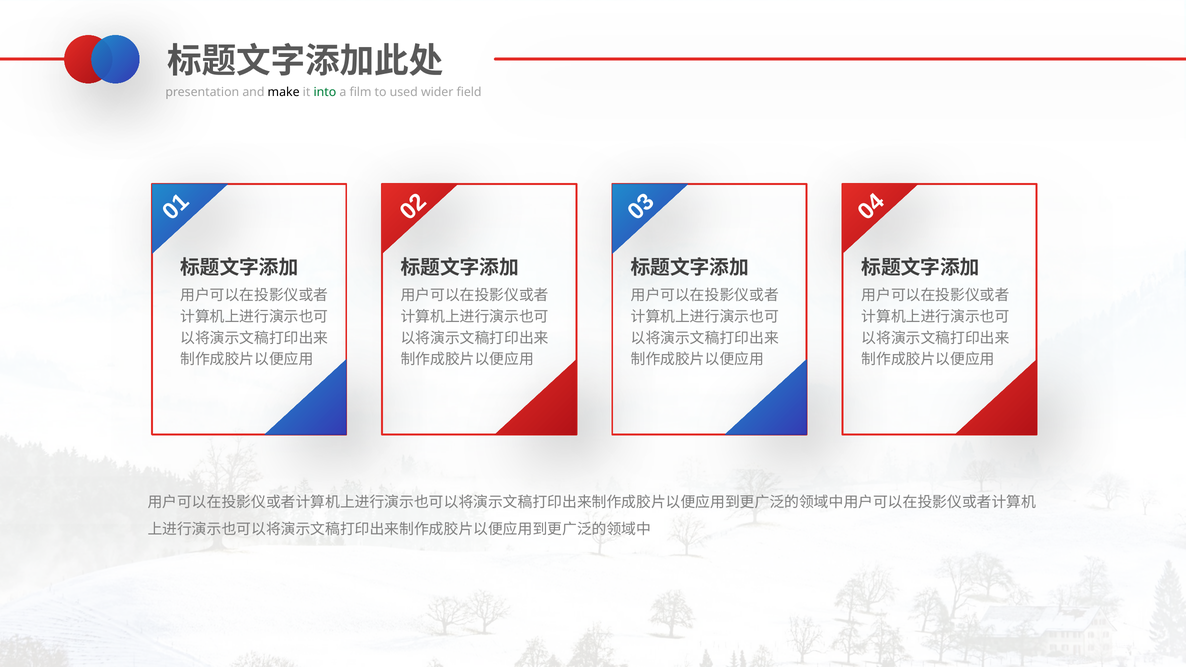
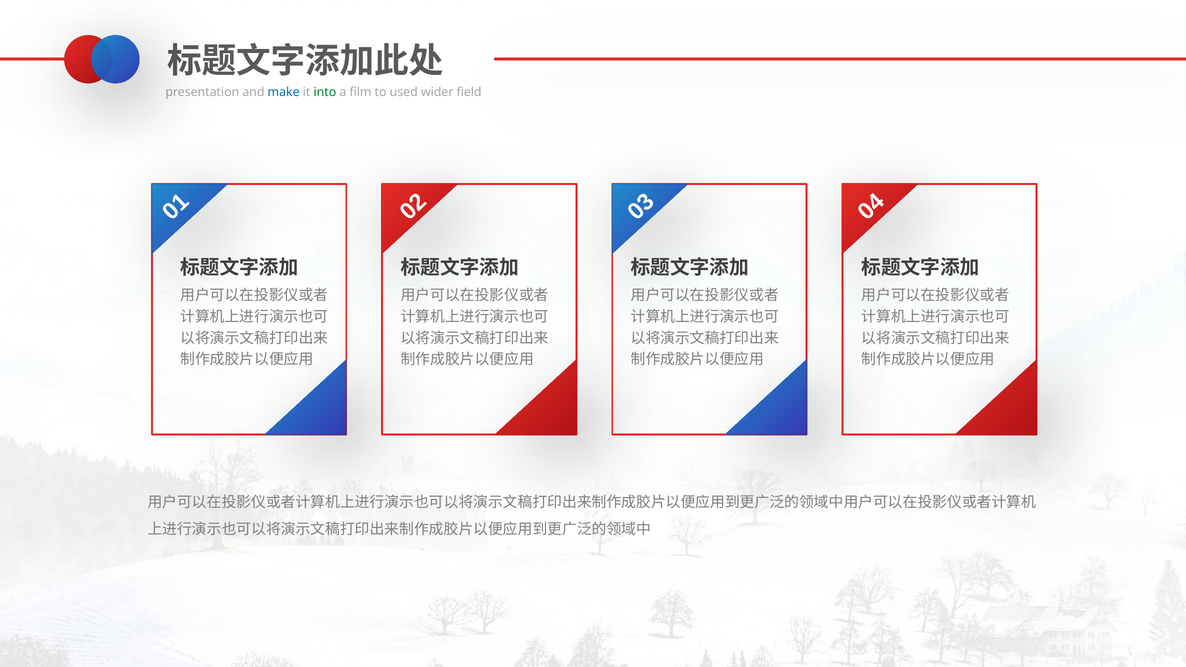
make colour: black -> blue
